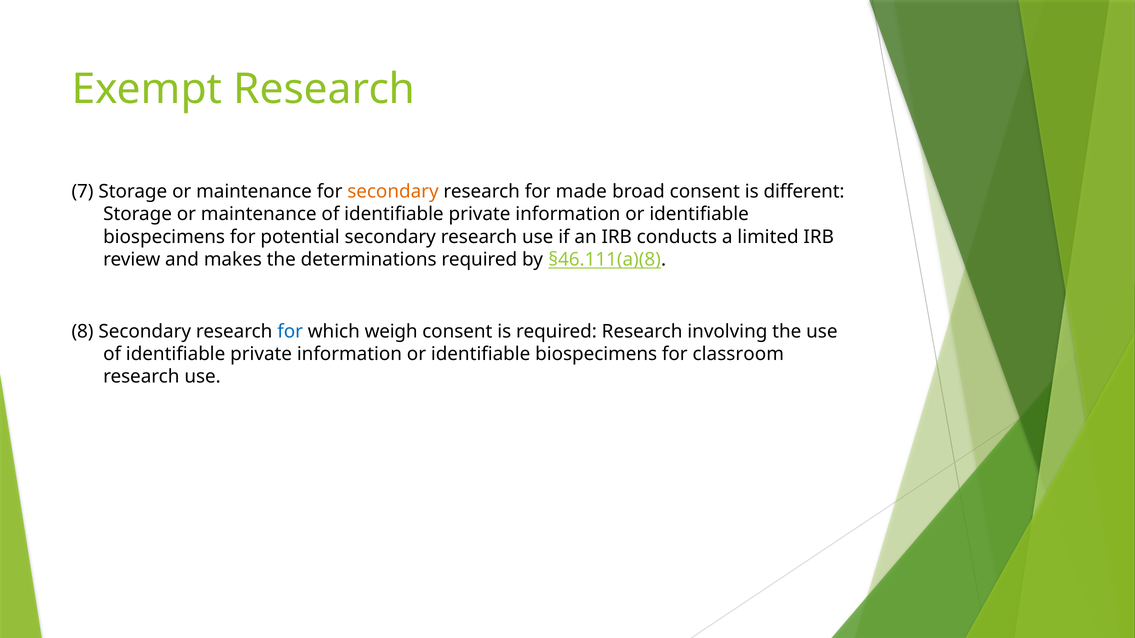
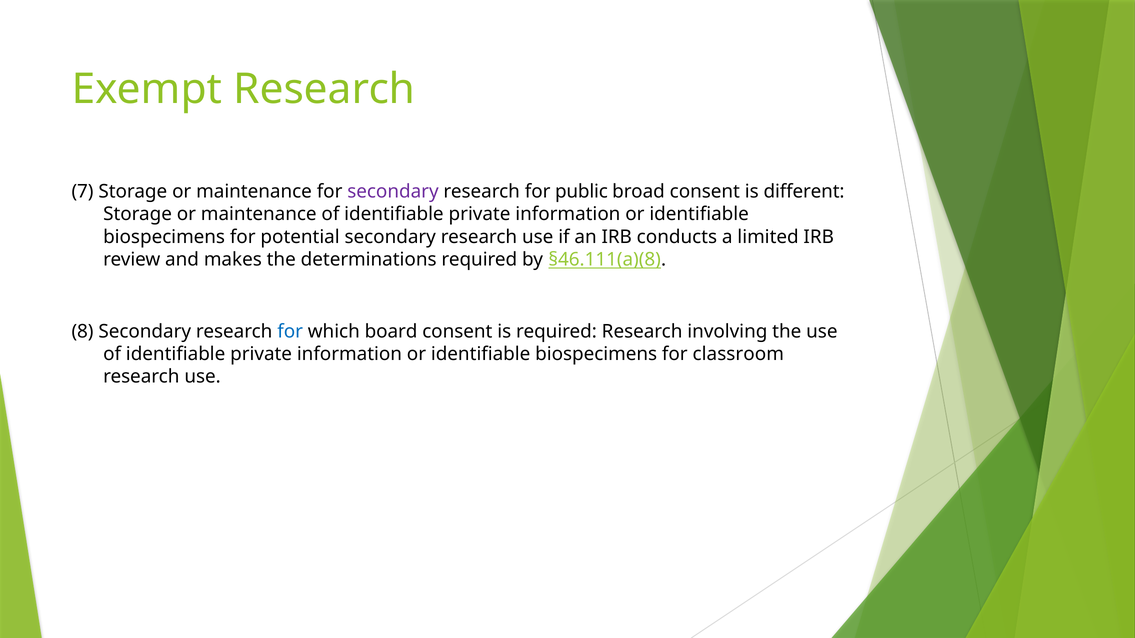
secondary at (393, 192) colour: orange -> purple
made: made -> public
weigh: weigh -> board
